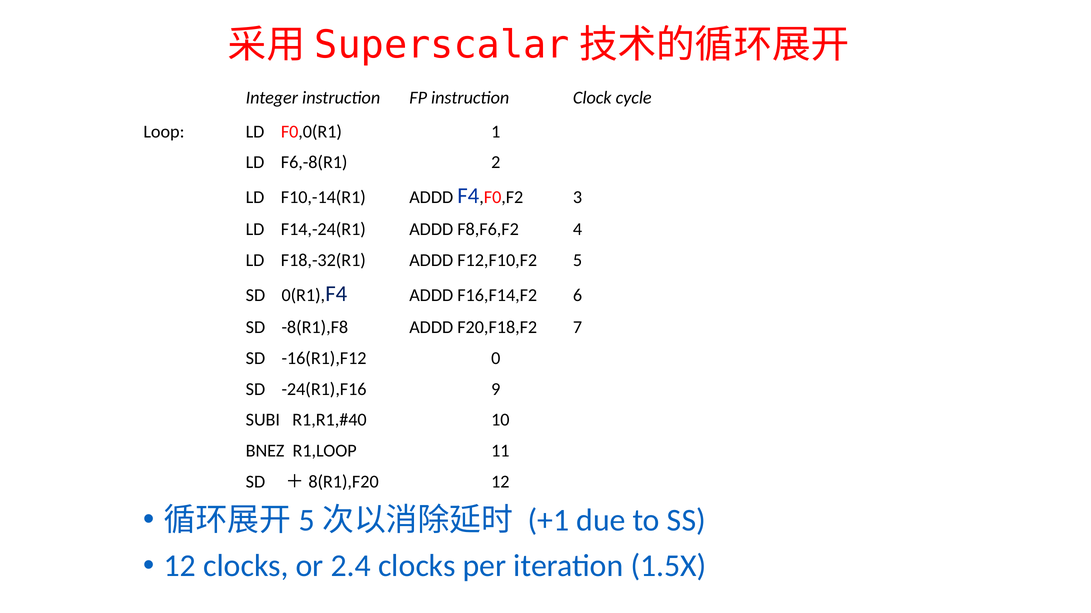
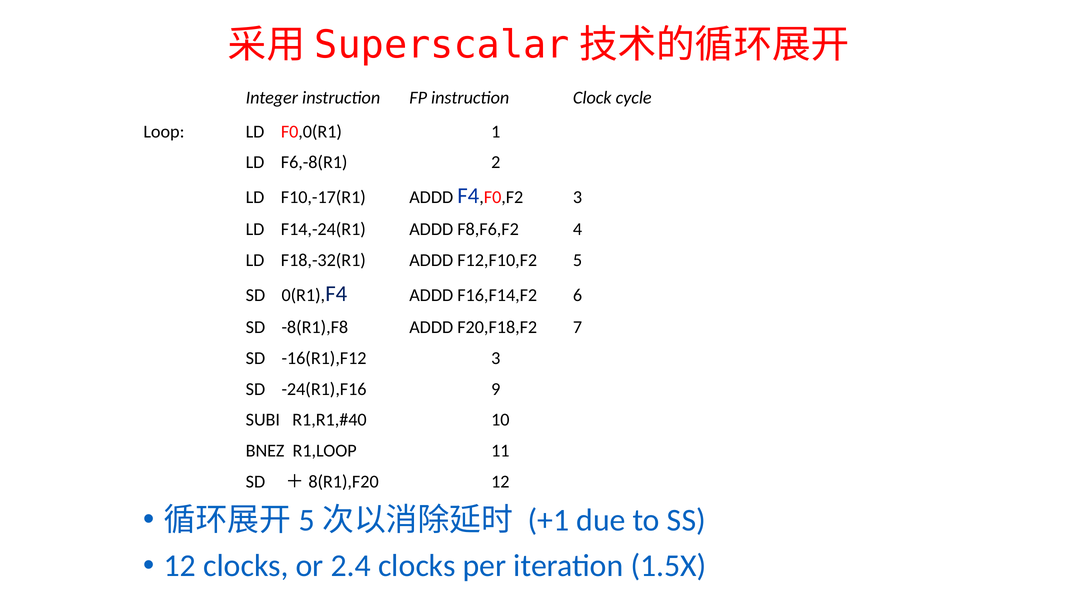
F10,-14(R1: F10,-14(R1 -> F10,-17(R1
-16(R1),F12 0: 0 -> 3
